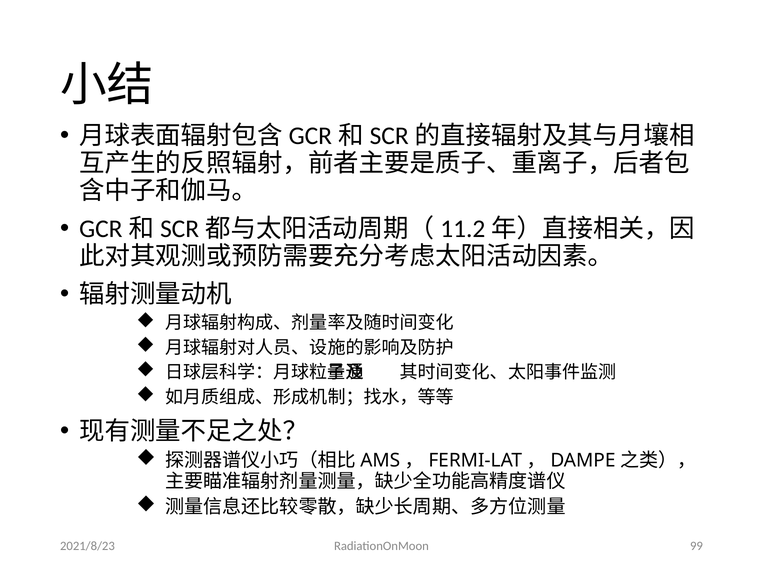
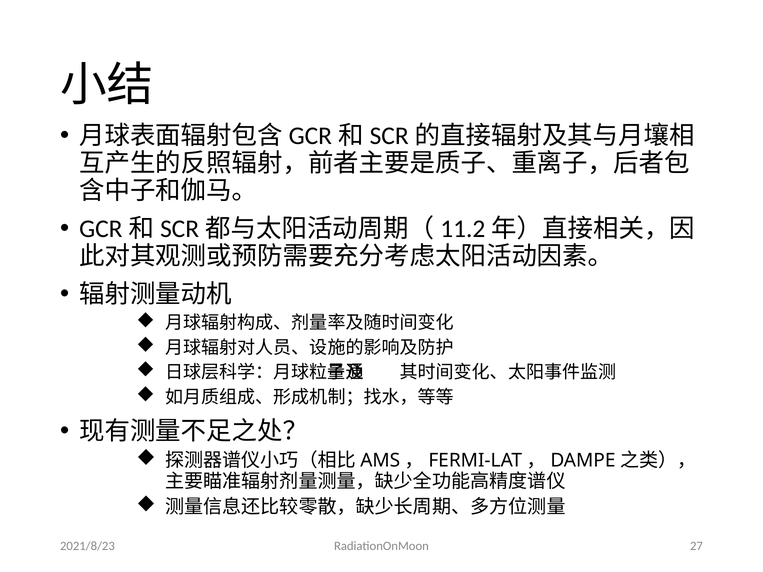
99: 99 -> 27
